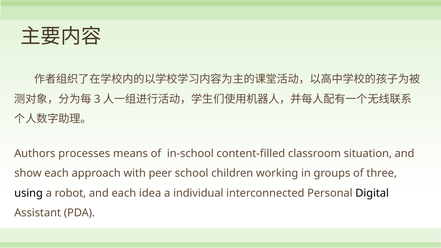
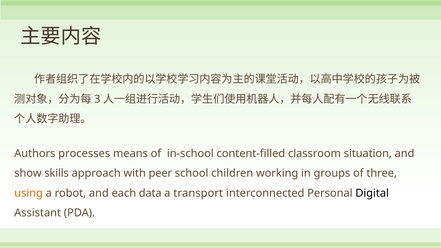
show each: each -> skills
using colour: black -> orange
idea: idea -> data
individual: individual -> transport
